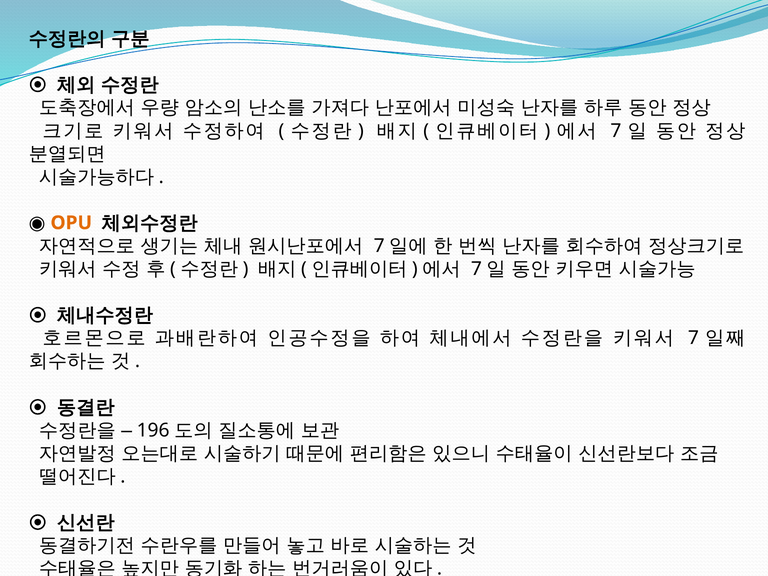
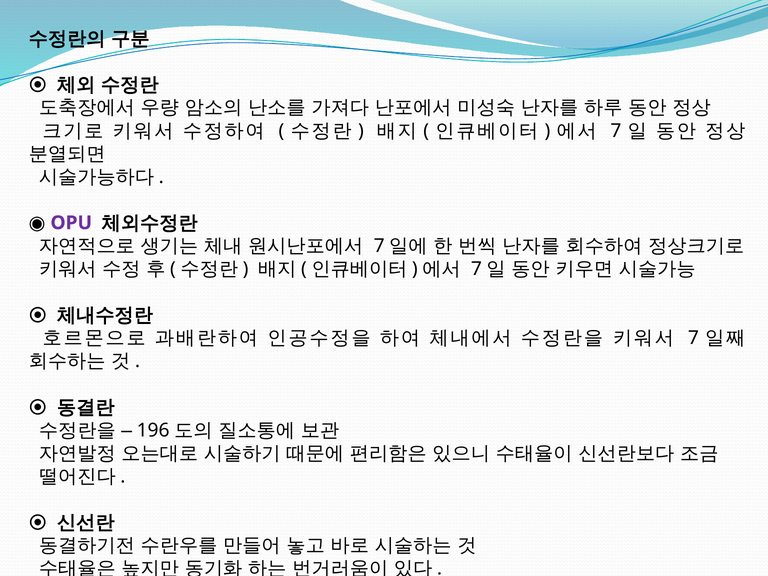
OPU colour: orange -> purple
